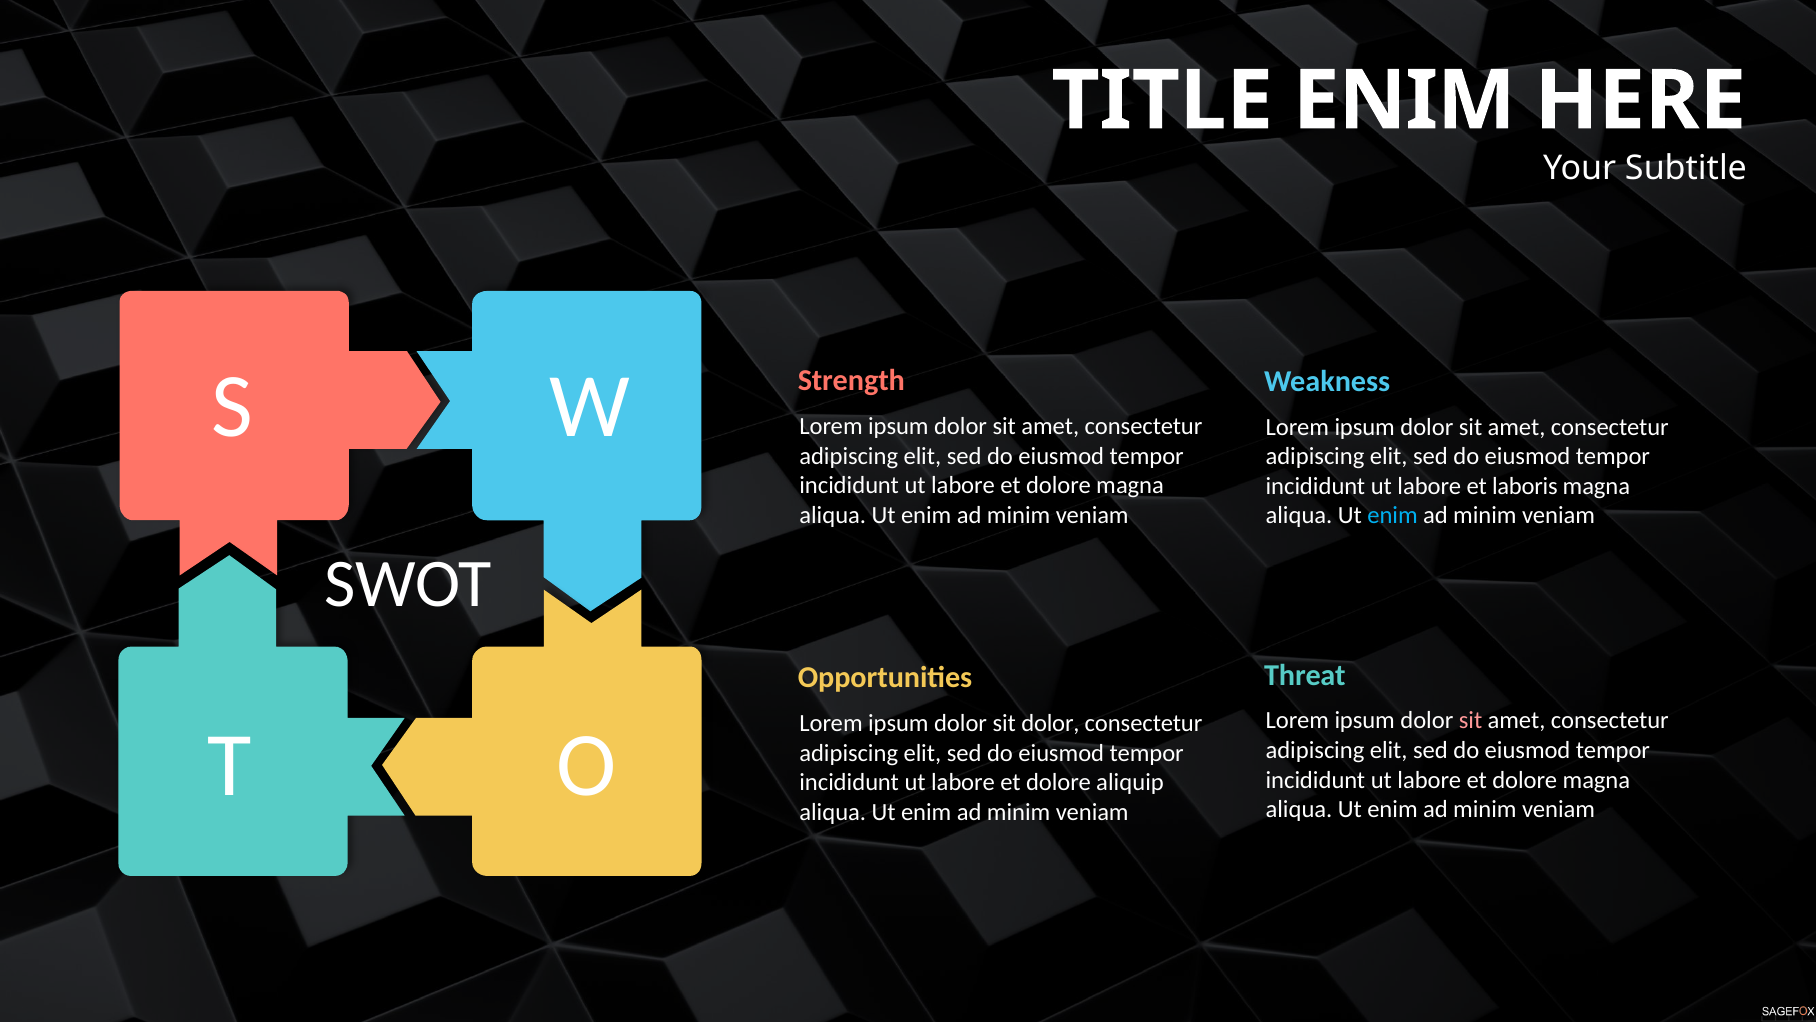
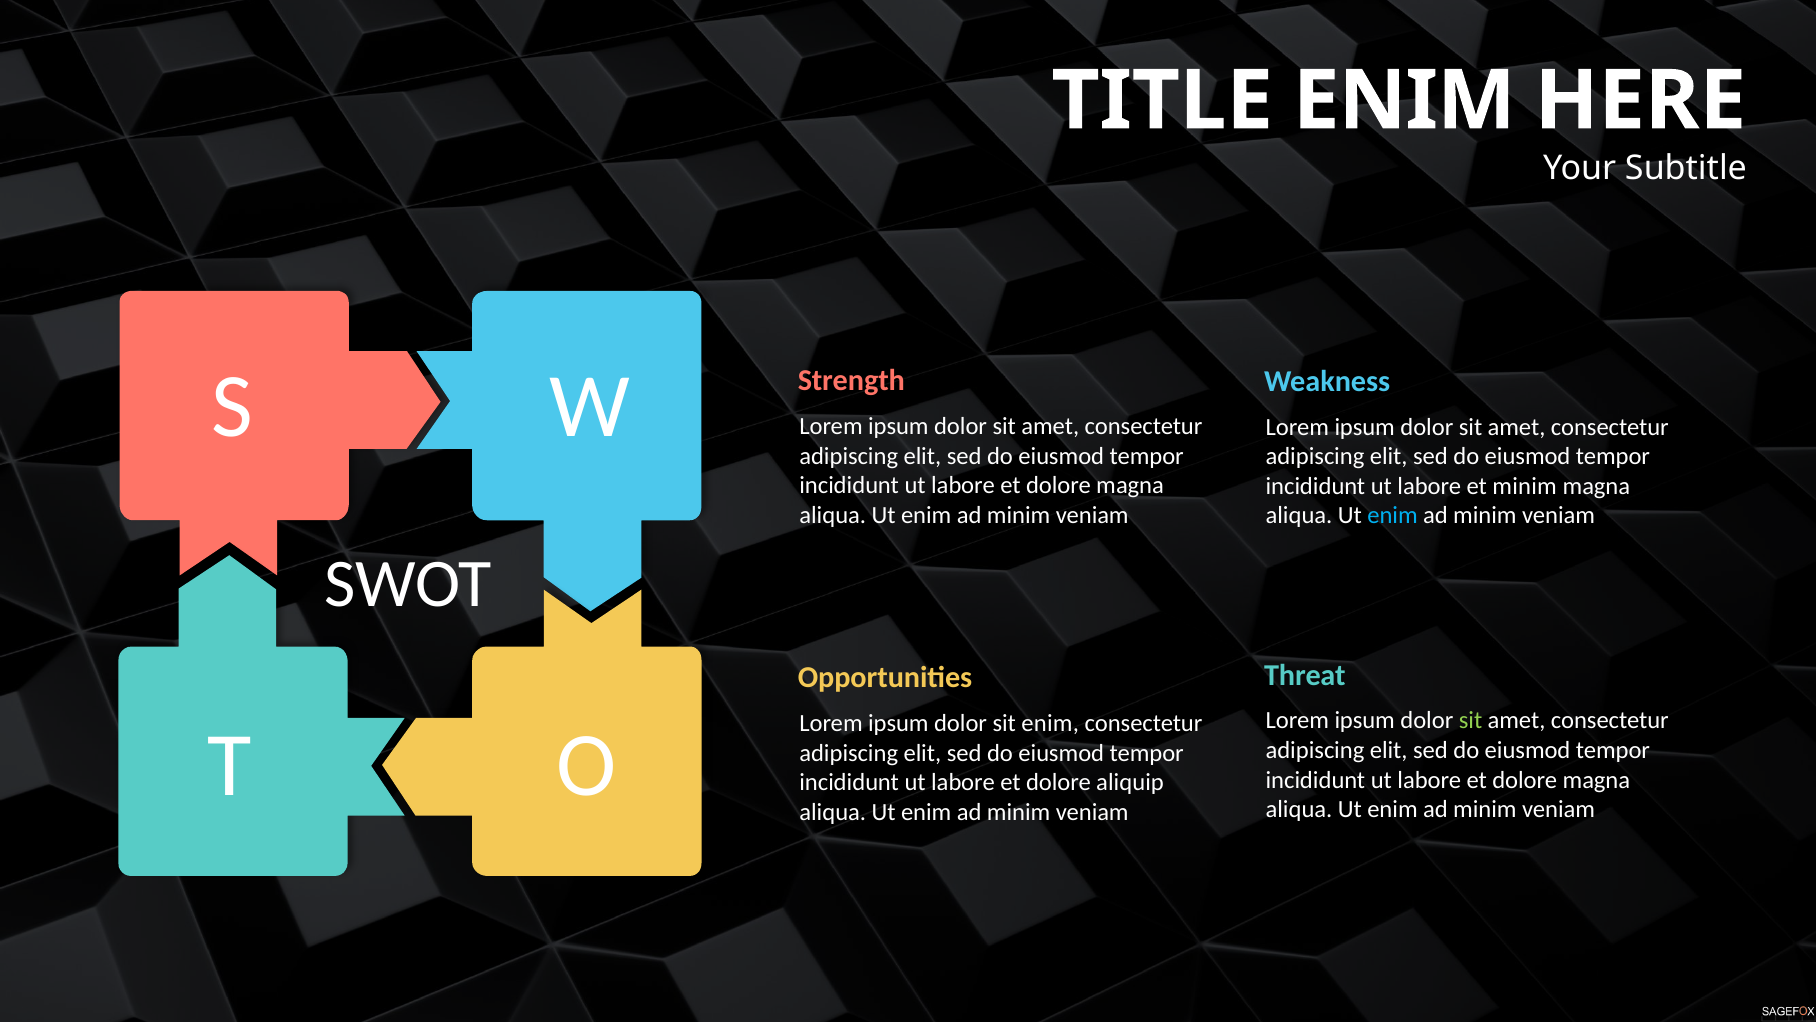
et laboris: laboris -> minim
sit at (1471, 720) colour: pink -> light green
sit dolor: dolor -> enim
